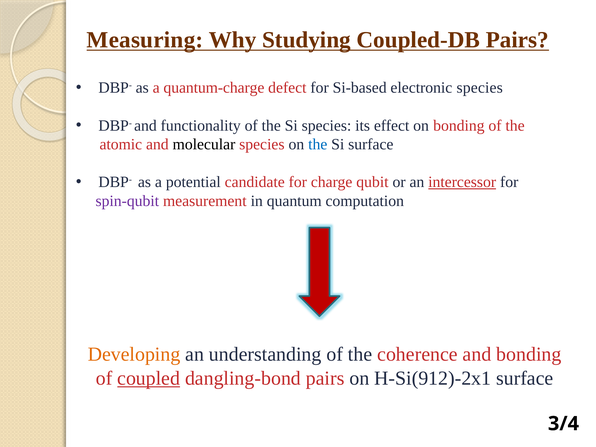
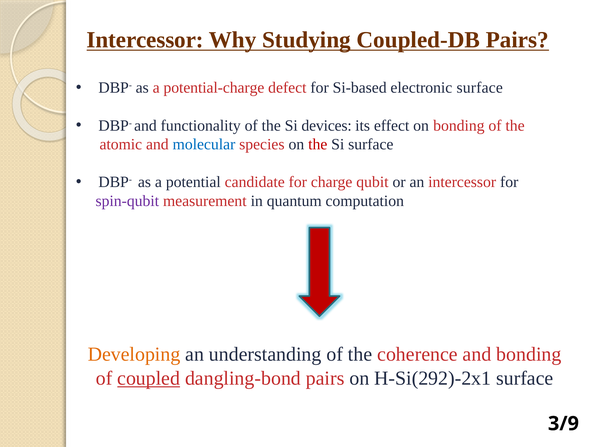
Measuring at (145, 40): Measuring -> Intercessor
quantum-charge: quantum-charge -> potential-charge
electronic species: species -> surface
Si species: species -> devices
molecular colour: black -> blue
the at (318, 144) colour: blue -> red
intercessor at (462, 182) underline: present -> none
H-Si(912)-2x1: H-Si(912)-2x1 -> H-Si(292)-2x1
3/4: 3/4 -> 3/9
